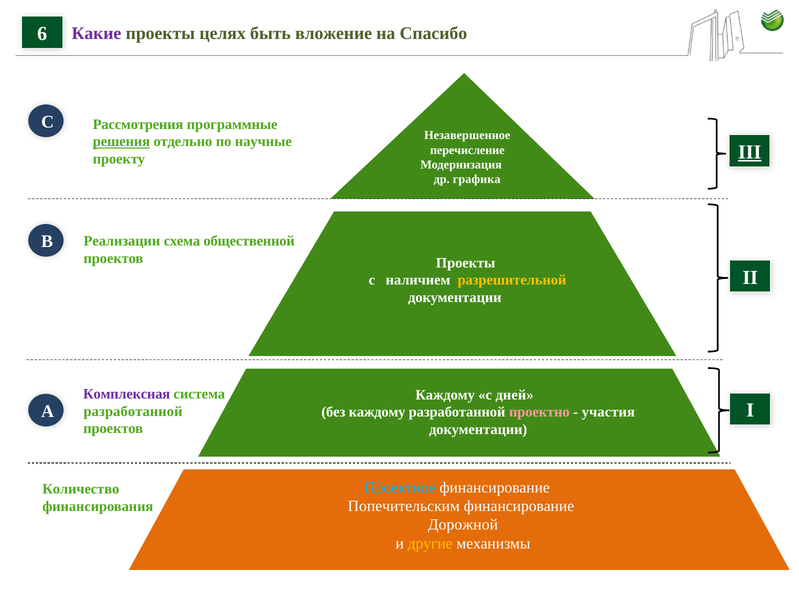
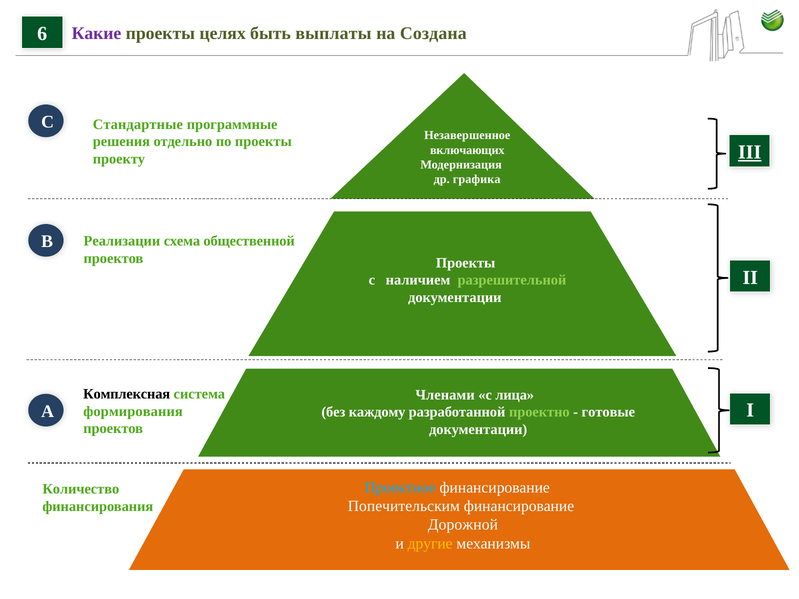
вложение: вложение -> выплаты
Спасибо: Спасибо -> Создана
Рассмотрения: Рассмотрения -> Стандартные
решения underline: present -> none
по научные: научные -> проекты
перечисление: перечисление -> включающих
разрешительной colour: yellow -> light green
Комплексная colour: purple -> black
Каждому at (445, 395): Каждому -> Членами
дней: дней -> лица
разработанной at (133, 412): разработанной -> формирования
проектно colour: pink -> light green
участия: участия -> готовые
